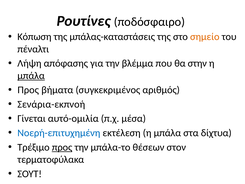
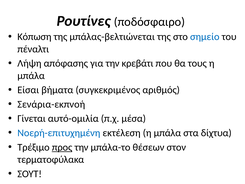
μπάλας-καταστάσεις: μπάλας-καταστάσεις -> μπάλας-βελτιώνεται
σημείο colour: orange -> blue
βλέμμα: βλέμμα -> κρεβάτι
στην: στην -> τους
μπάλα at (31, 76) underline: present -> none
Προς at (28, 90): Προς -> Είσαι
